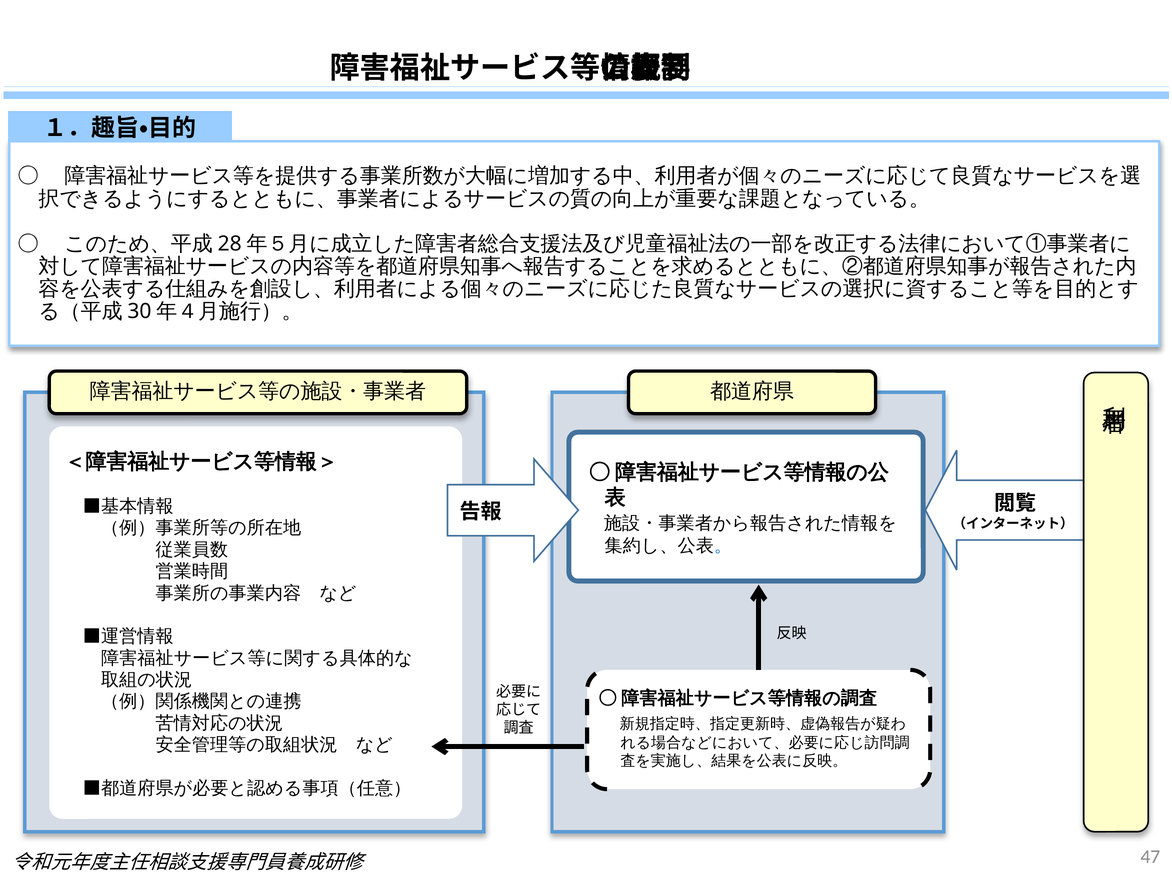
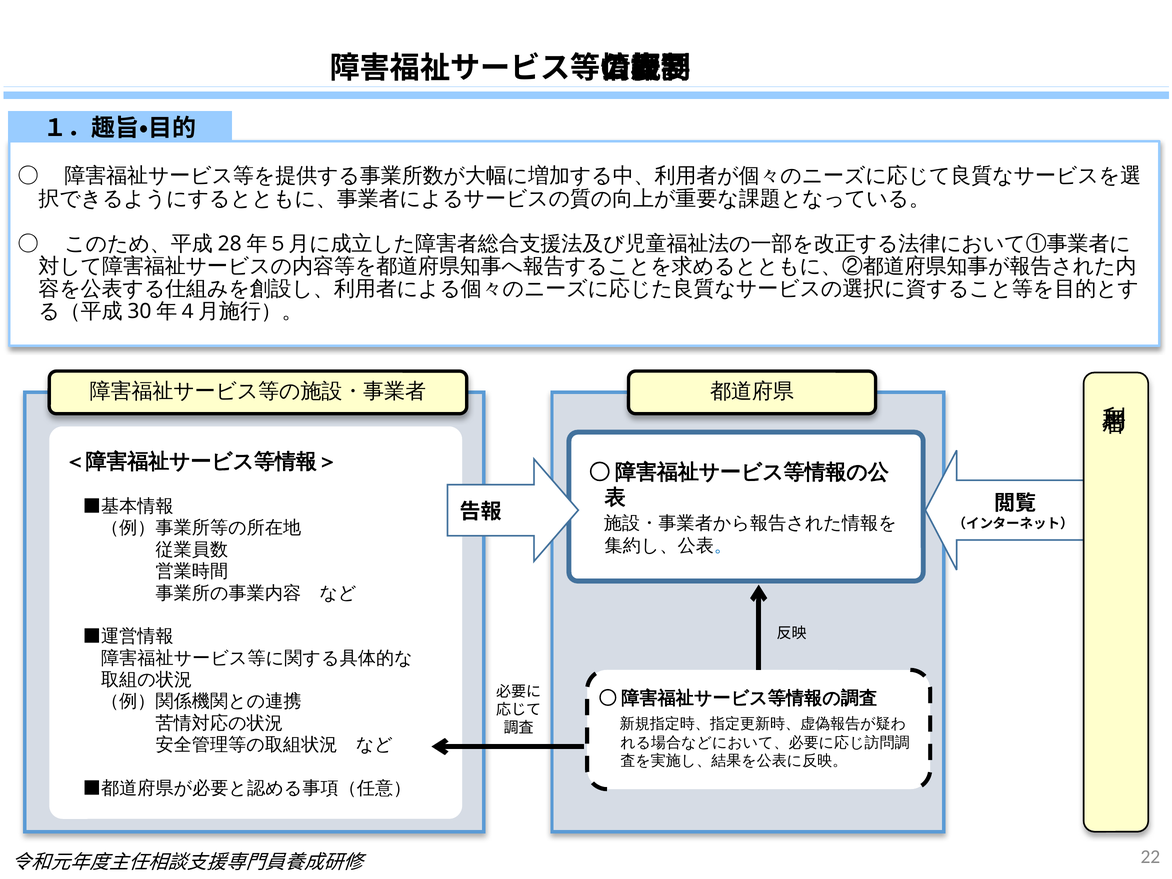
47: 47 -> 22
